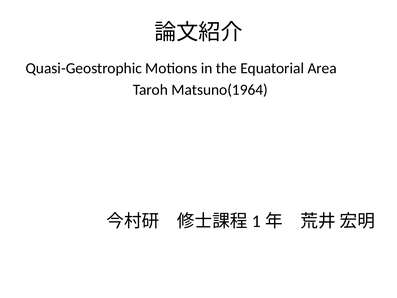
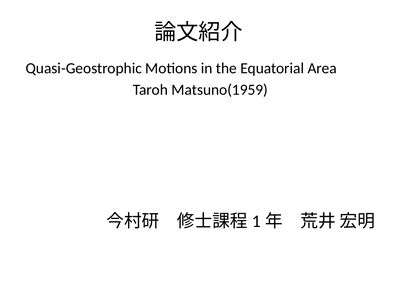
Matsuno(1964: Matsuno(1964 -> Matsuno(1959
